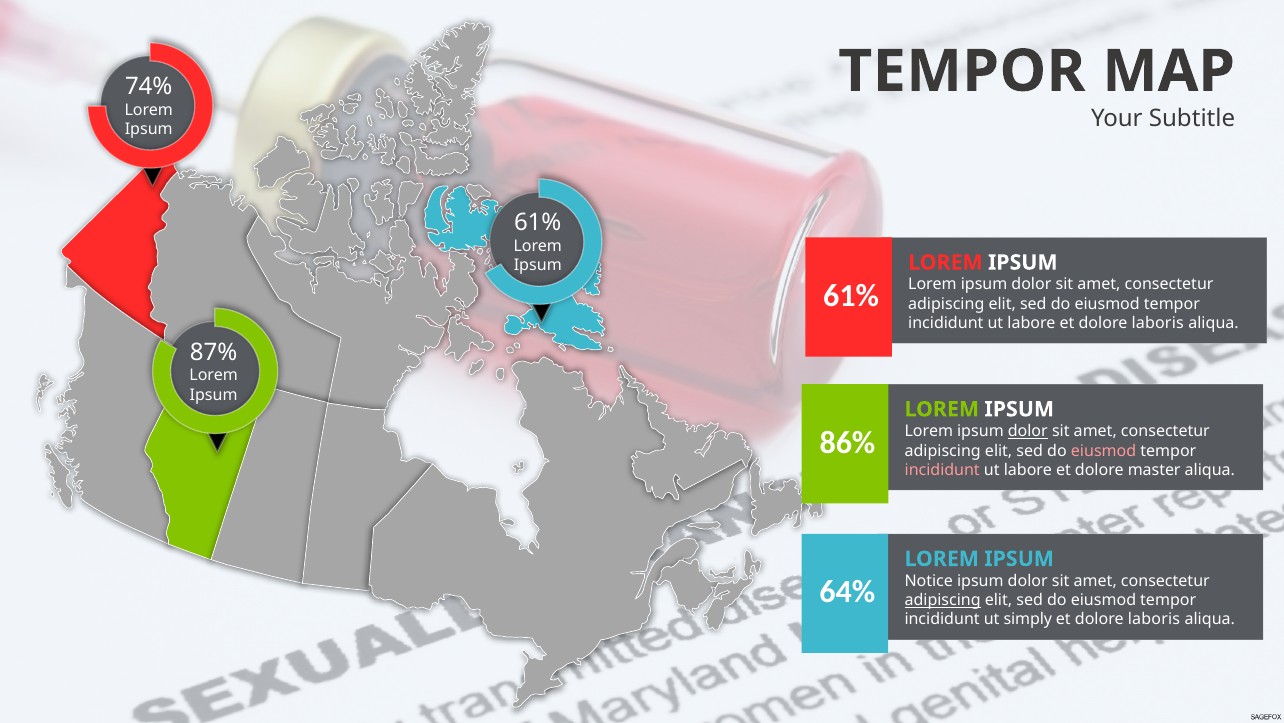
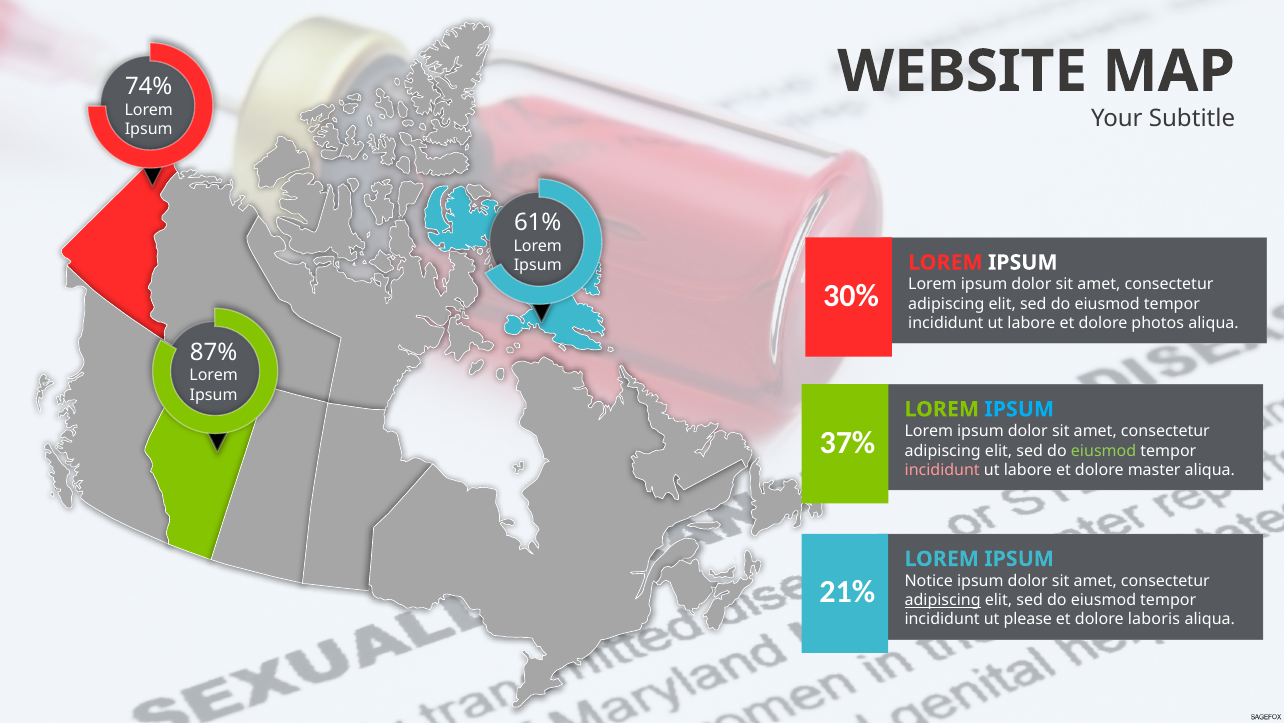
TEMPOR at (962, 71): TEMPOR -> WEBSITE
61% at (851, 296): 61% -> 30%
labore et dolore laboris: laboris -> photos
IPSUM at (1019, 409) colour: white -> light blue
dolor at (1028, 431) underline: present -> none
86%: 86% -> 37%
eiusmod at (1104, 450) colour: pink -> light green
64%: 64% -> 21%
simply: simply -> please
